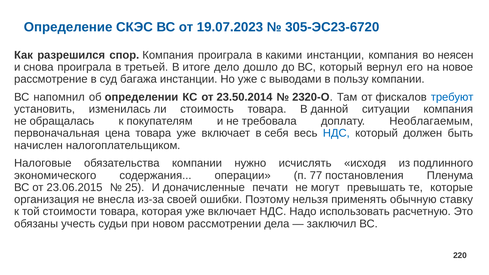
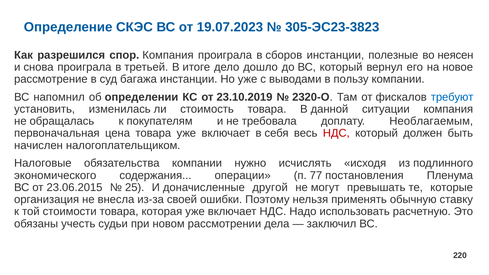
305-ЭС23-6720: 305-ЭС23-6720 -> 305-ЭС23-3823
какими: какими -> сборов
инстанции компания: компания -> полезные
23.50.2014: 23.50.2014 -> 23.10.2019
НДС at (336, 133) colour: blue -> red
печати: печати -> другой
